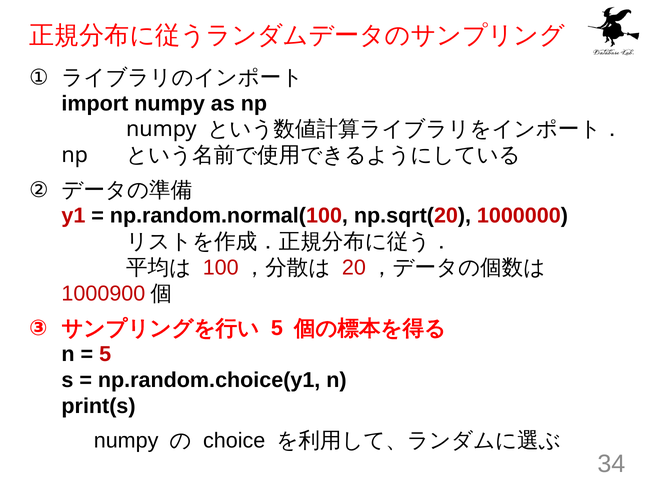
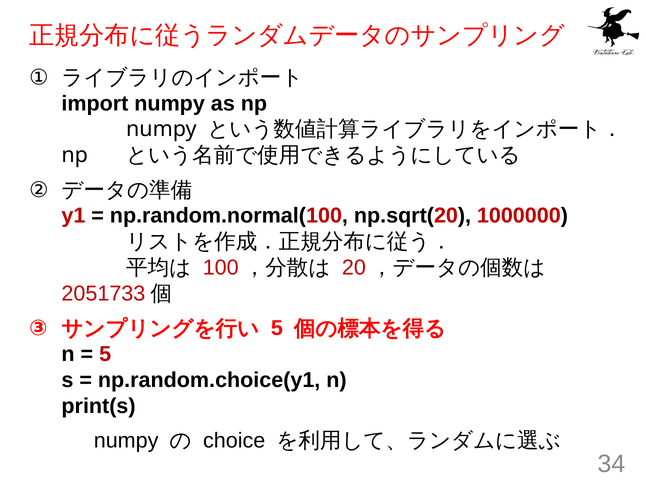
1000900: 1000900 -> 2051733
